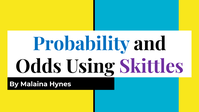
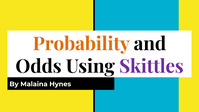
Probability colour: blue -> orange
